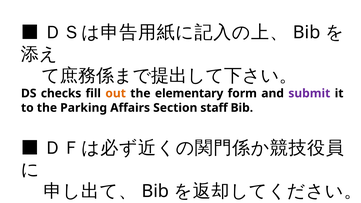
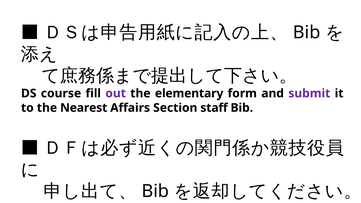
checks: checks -> course
out colour: orange -> purple
to the Parking: Parking -> Nearest
